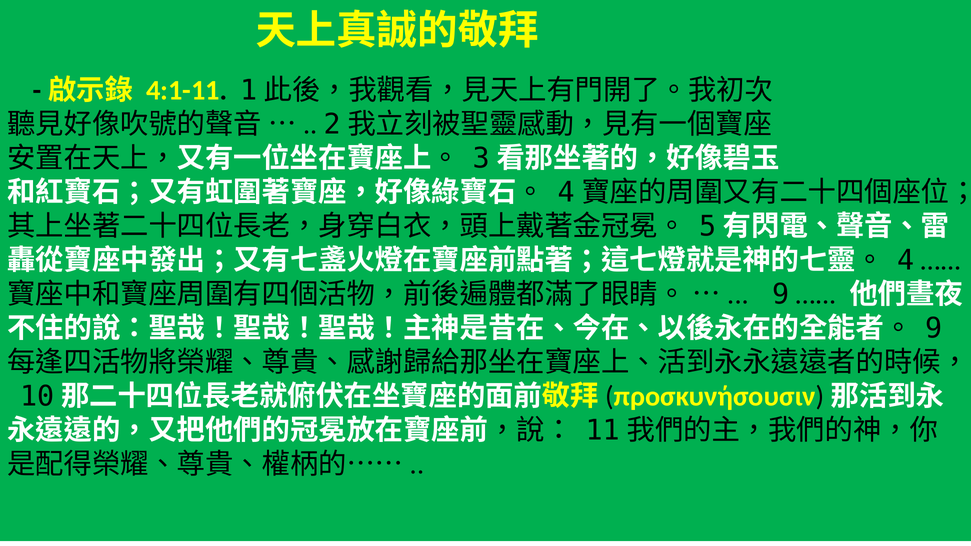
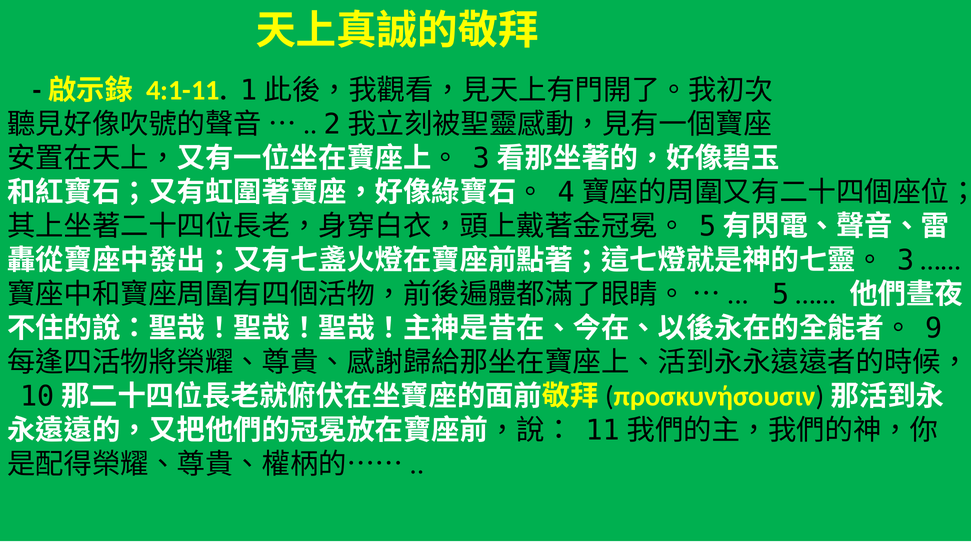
4: 4 -> 3
9 at (781, 295): 9 -> 5
